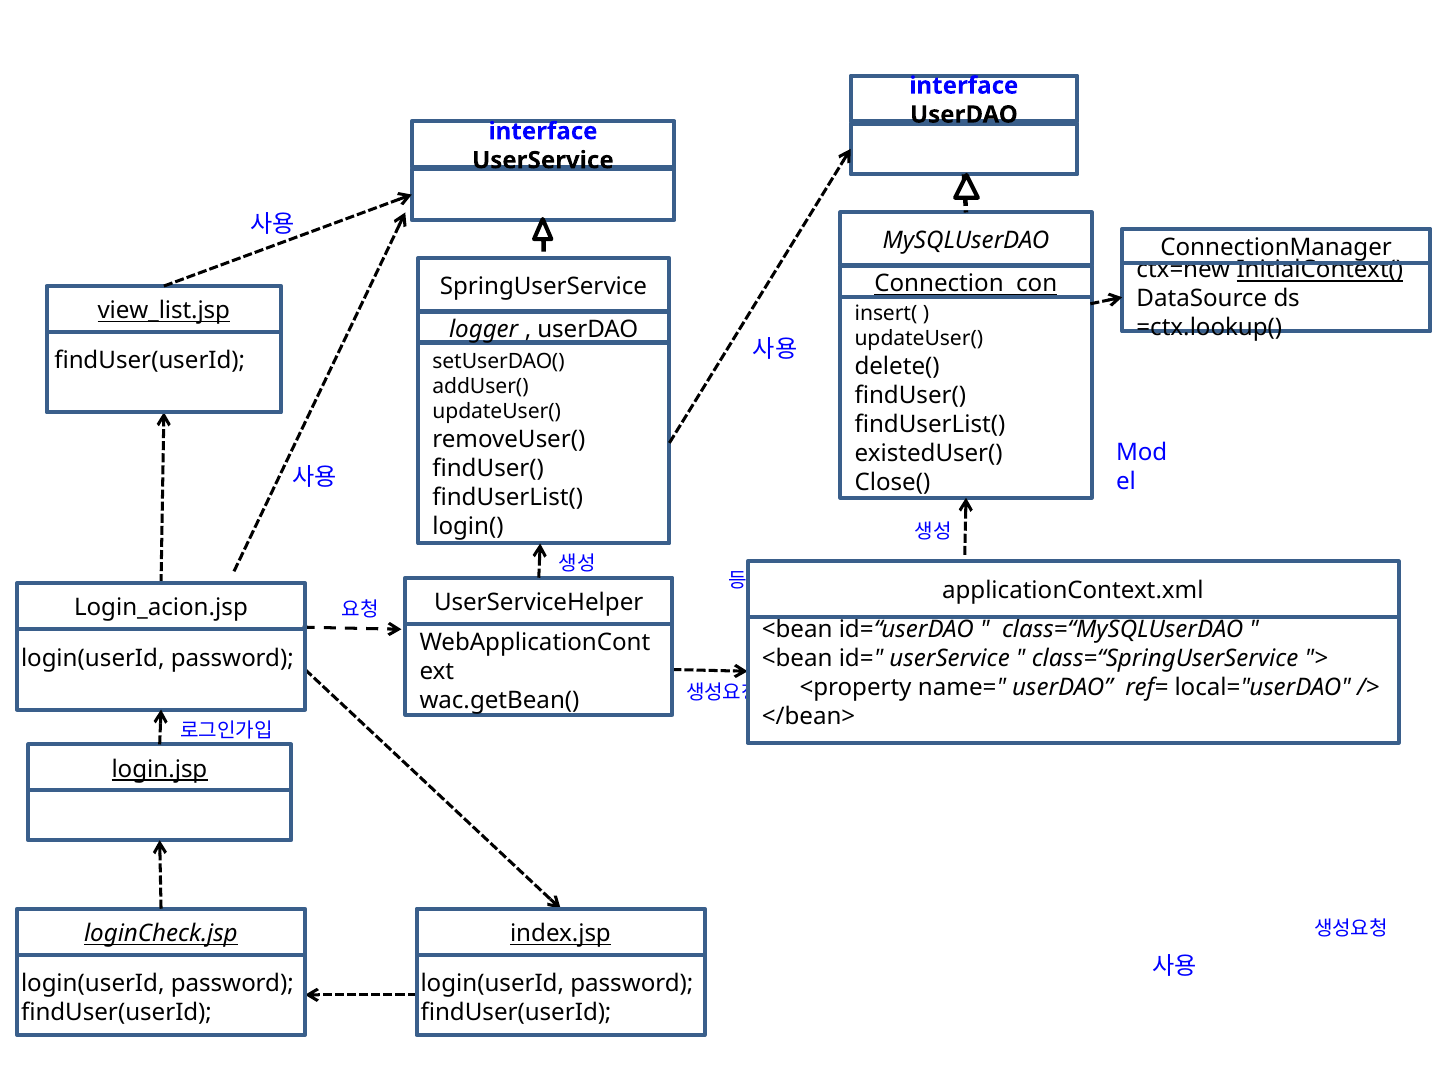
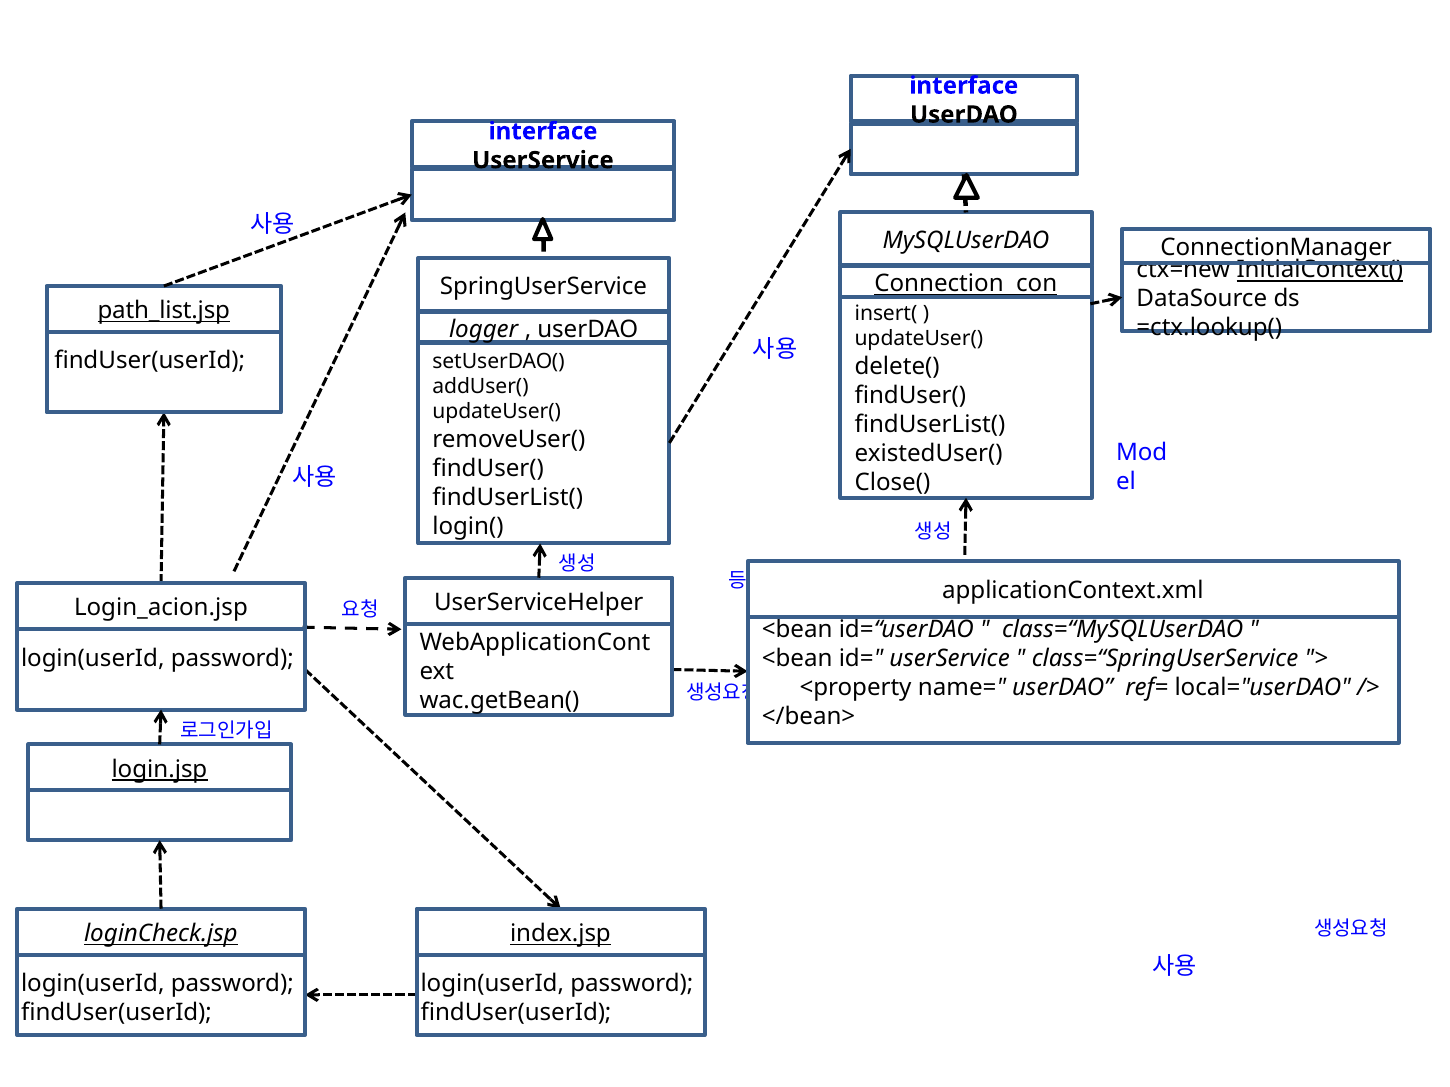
view_list.jsp: view_list.jsp -> path_list.jsp
